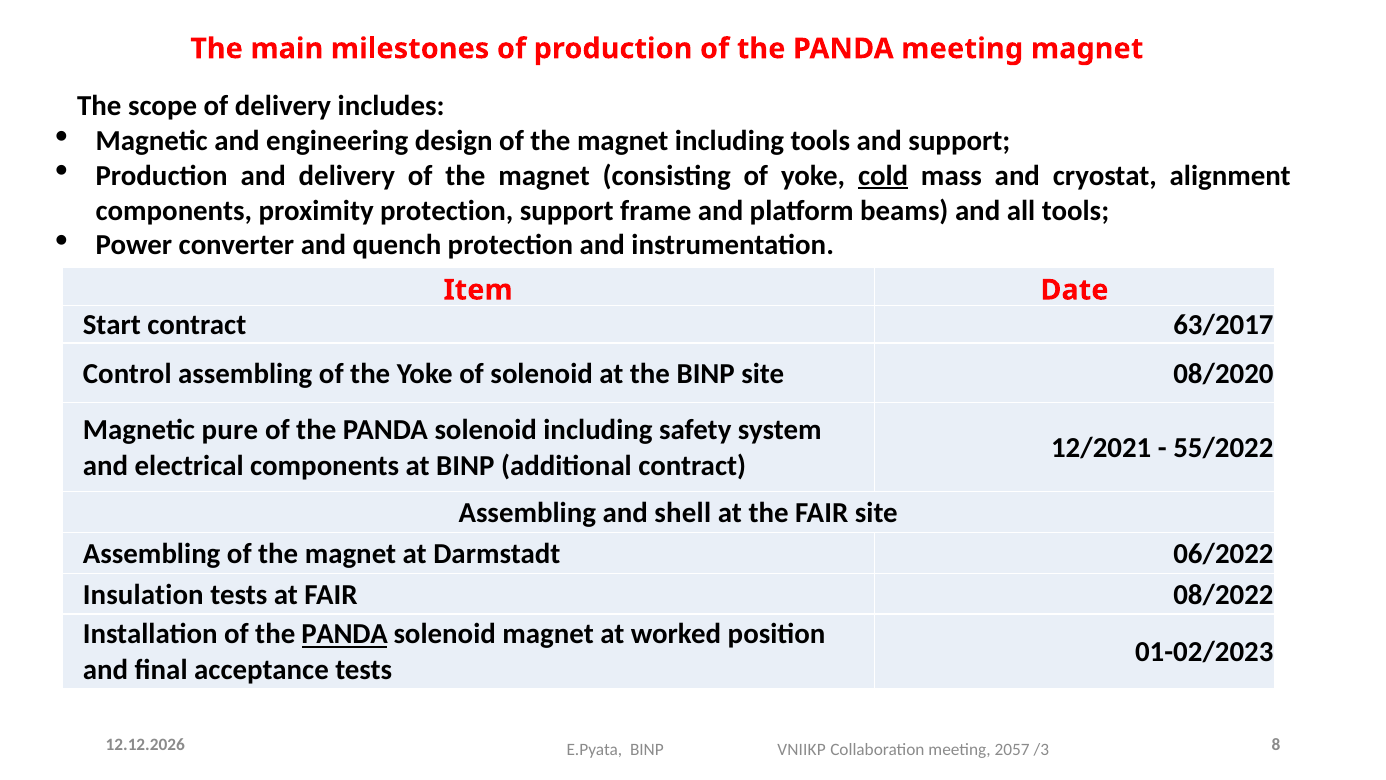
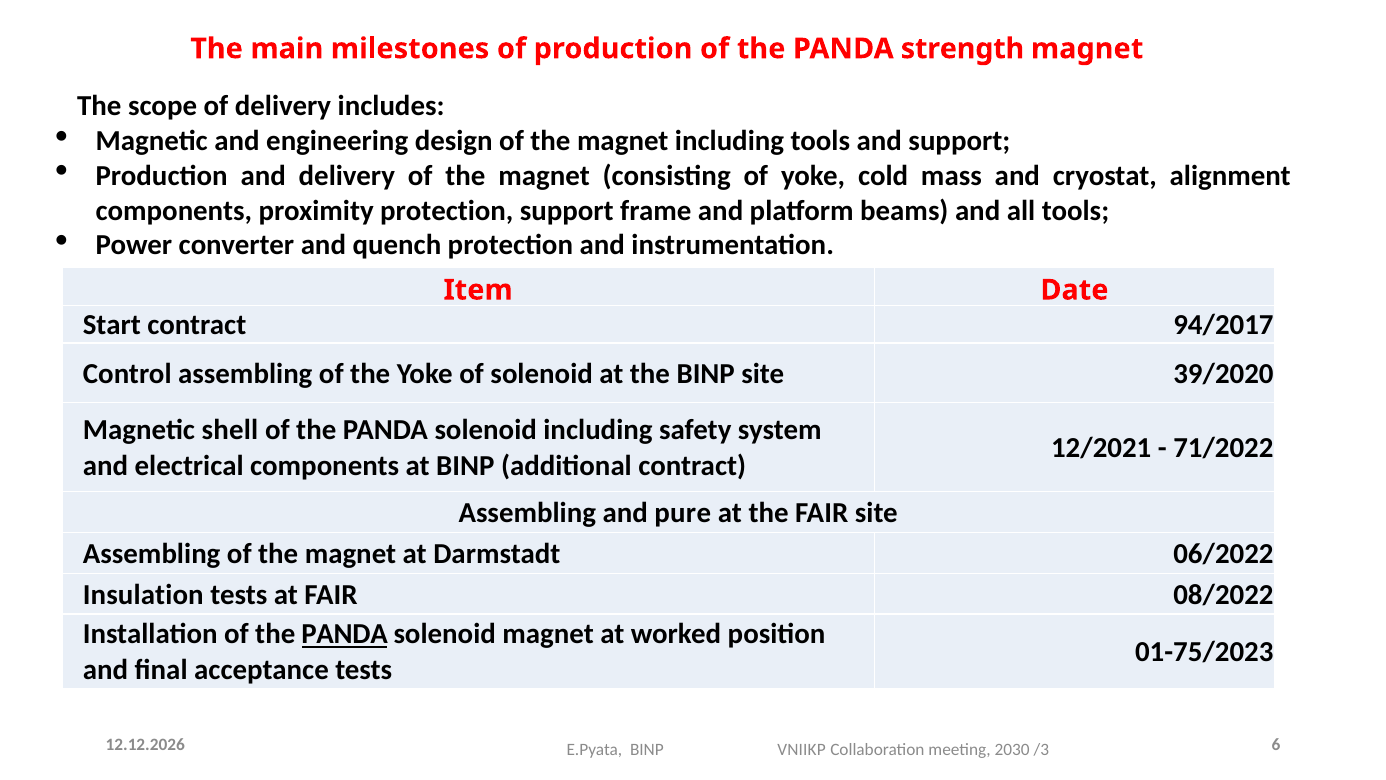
PANDA meeting: meeting -> strength
cold underline: present -> none
63/2017: 63/2017 -> 94/2017
08/2020: 08/2020 -> 39/2020
pure: pure -> shell
55/2022: 55/2022 -> 71/2022
shell: shell -> pure
01-02/2023: 01-02/2023 -> 01-75/2023
2057: 2057 -> 2030
8: 8 -> 6
